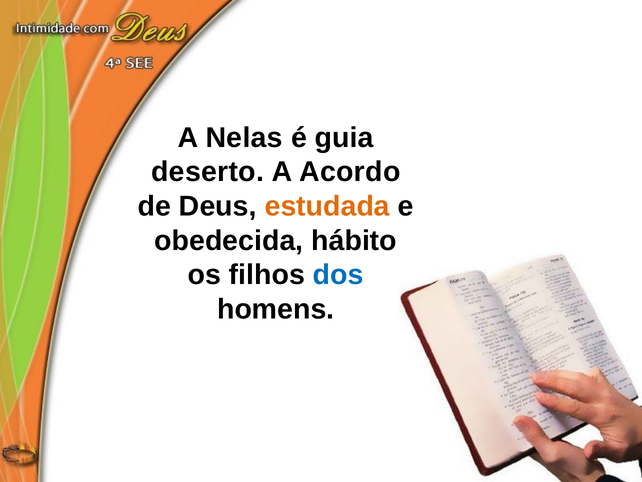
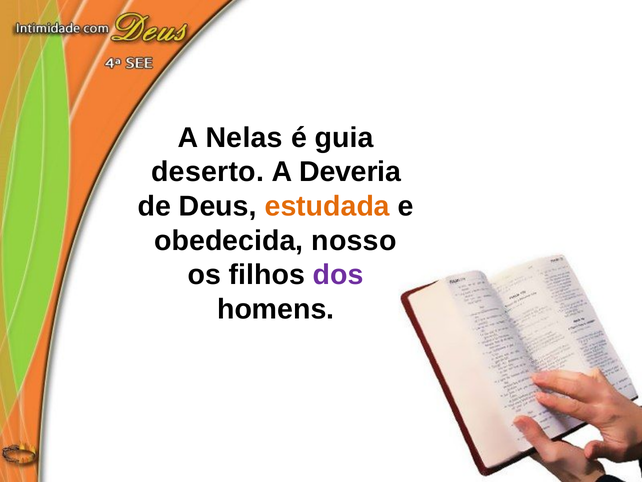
Acordo: Acordo -> Deveria
hábito: hábito -> nosso
dos colour: blue -> purple
